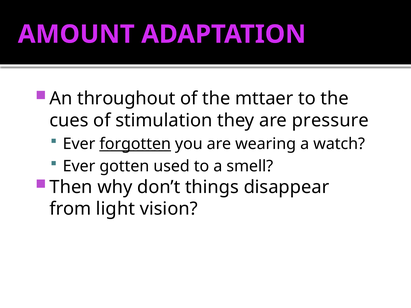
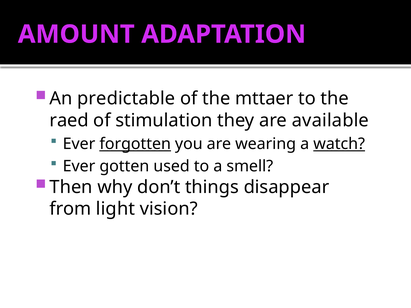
throughout: throughout -> predictable
cues: cues -> raed
pressure: pressure -> available
watch underline: none -> present
